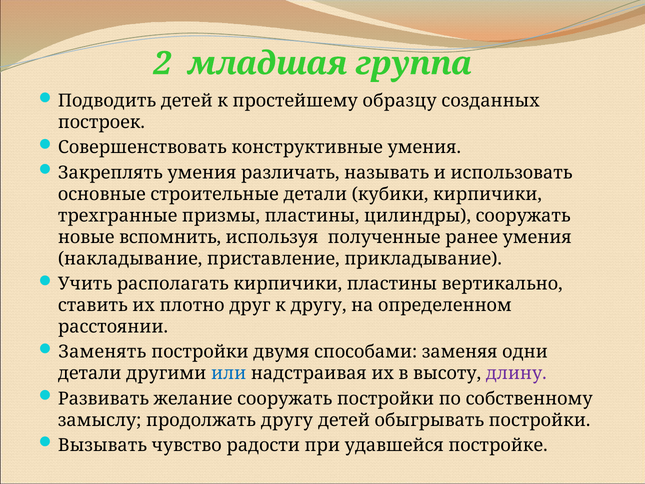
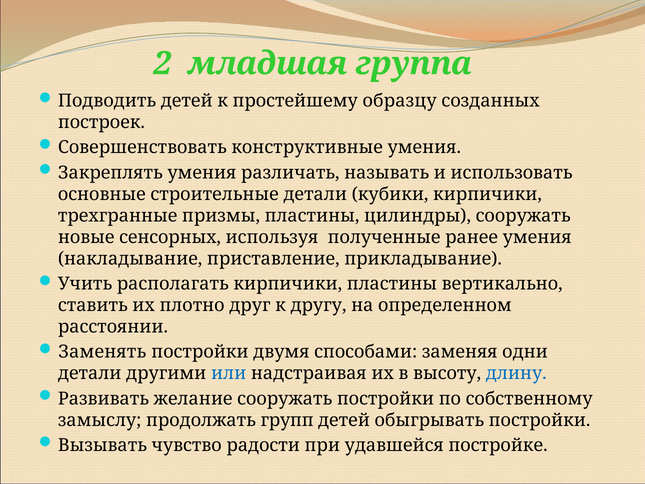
вспомнить: вспомнить -> сенсорных
длину colour: purple -> blue
продолжать другу: другу -> групп
